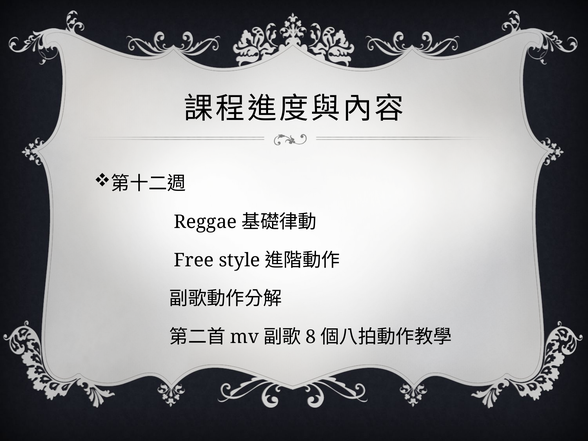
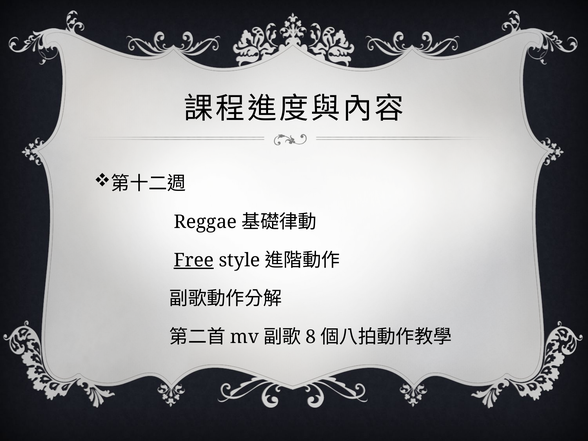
Free underline: none -> present
